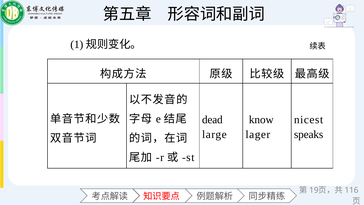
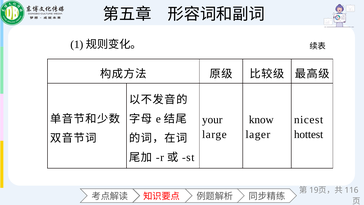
dead: dead -> your
speaks: speaks -> hottest
